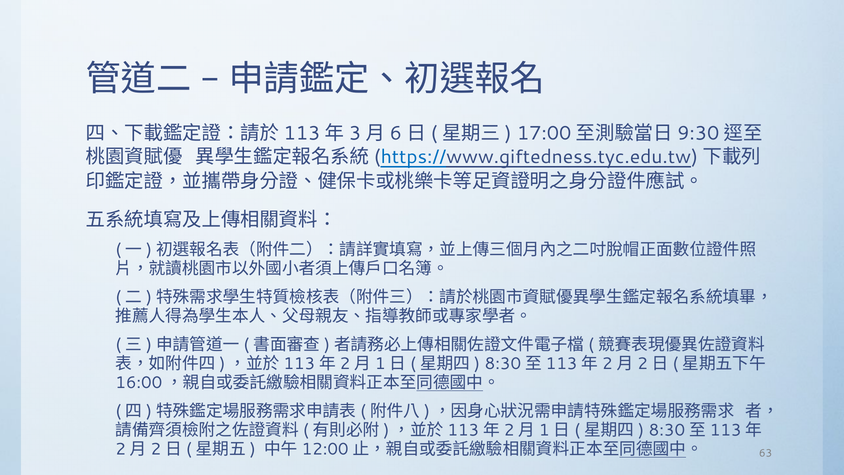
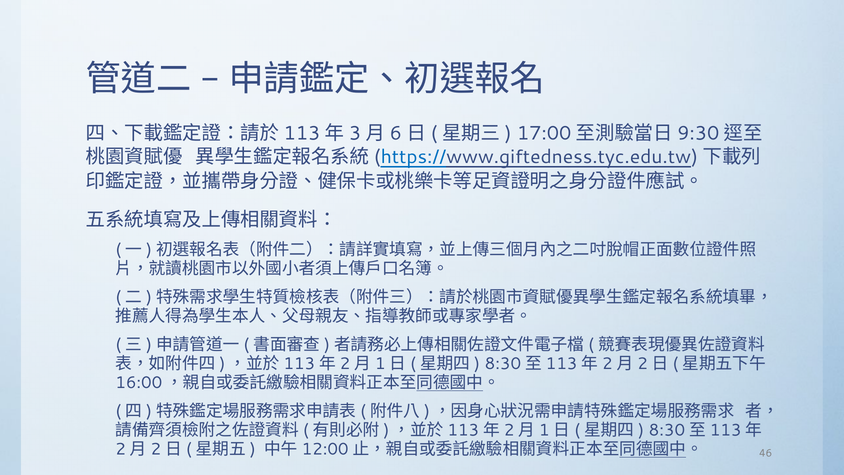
63: 63 -> 46
